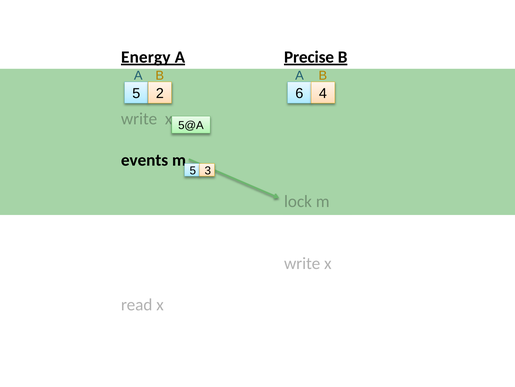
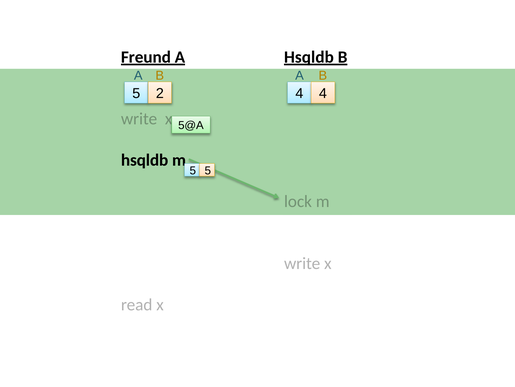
Energy: Energy -> Freund
Precise at (309, 57): Precise -> Hsqldb
2 6: 6 -> 4
events at (145, 160): events -> hsqldb
5 3: 3 -> 5
